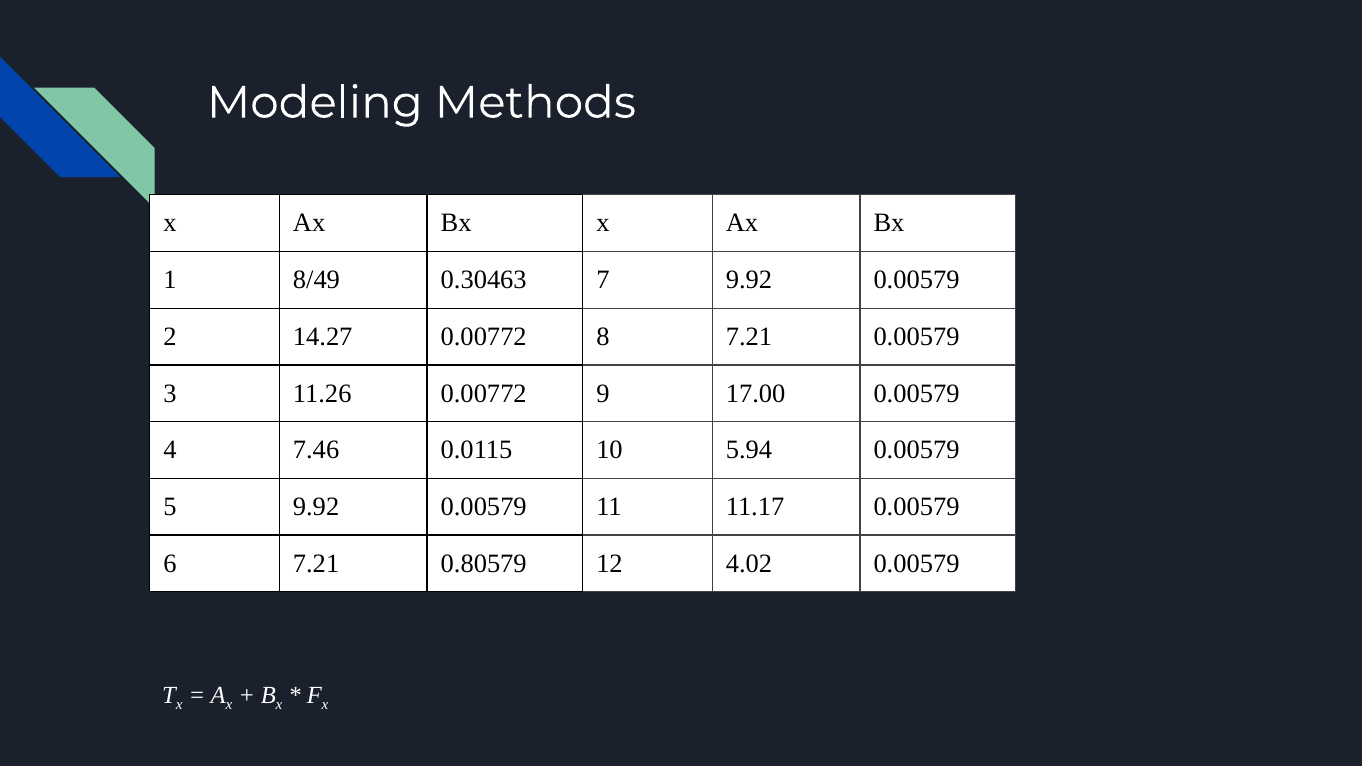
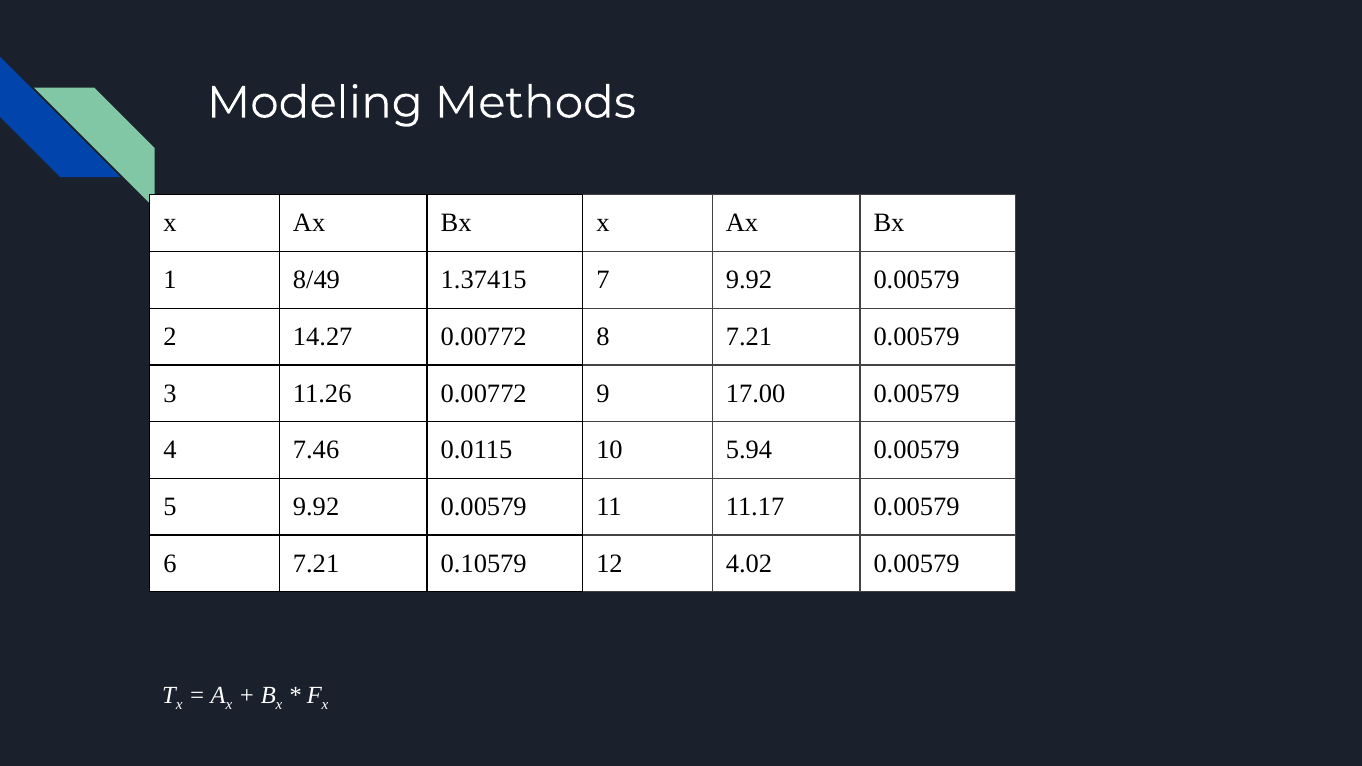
0.30463: 0.30463 -> 1.37415
0.80579: 0.80579 -> 0.10579
